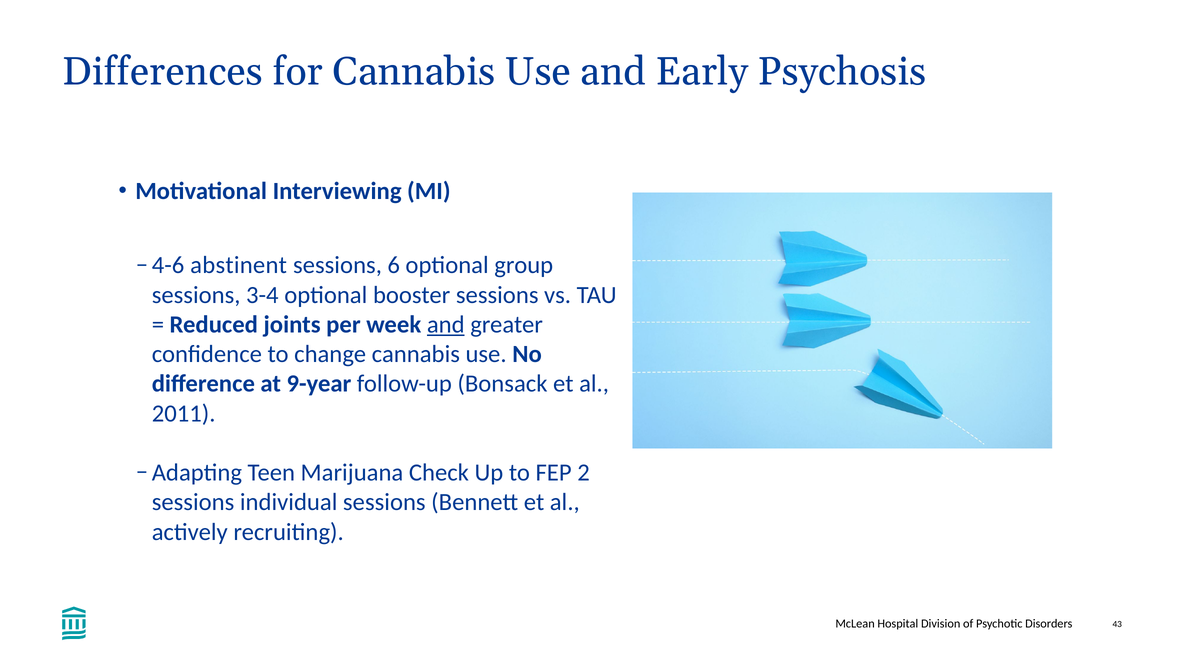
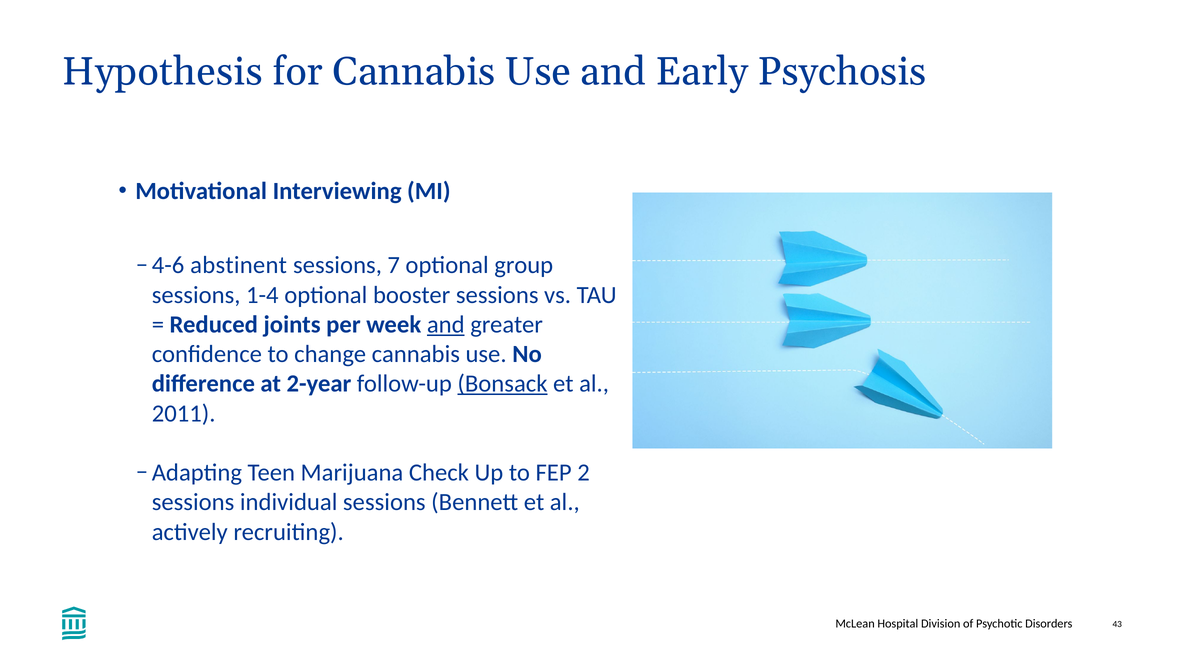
Differences: Differences -> Hypothesis
6: 6 -> 7
3-4: 3-4 -> 1-4
9-year: 9-year -> 2-year
Bonsack underline: none -> present
